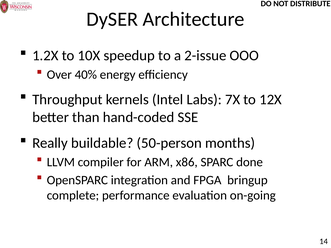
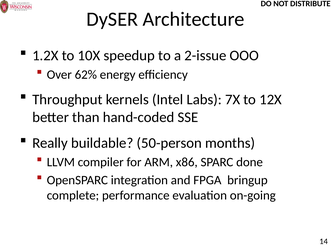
40%: 40% -> 62%
